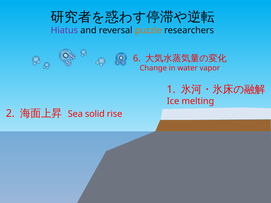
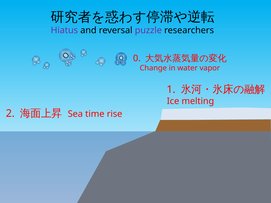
puzzle colour: orange -> purple
6: 6 -> 0
solid: solid -> time
